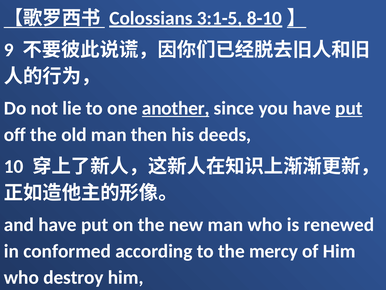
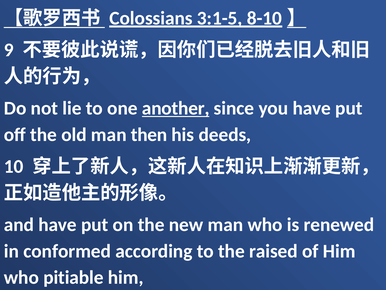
put at (349, 108) underline: present -> none
mercy: mercy -> raised
destroy: destroy -> pitiable
